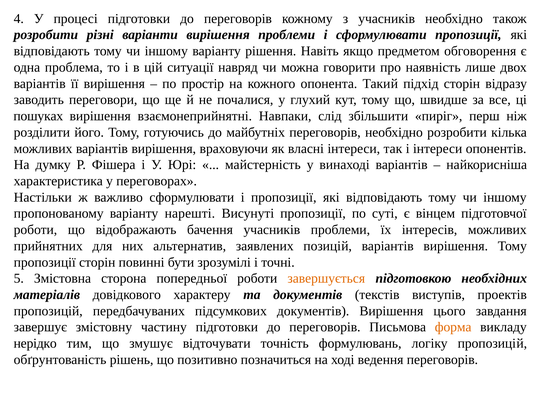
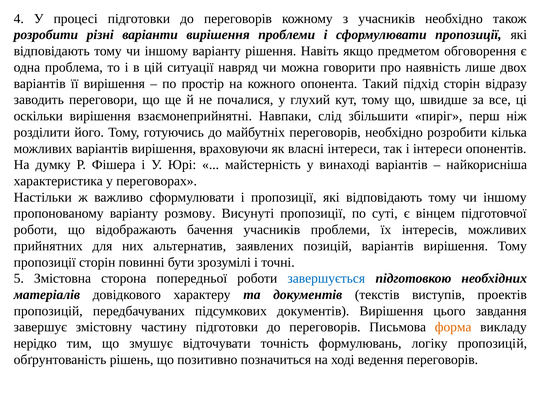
пошуках: пошуках -> оскільки
нарешті: нарешті -> розмову
завершується colour: orange -> blue
